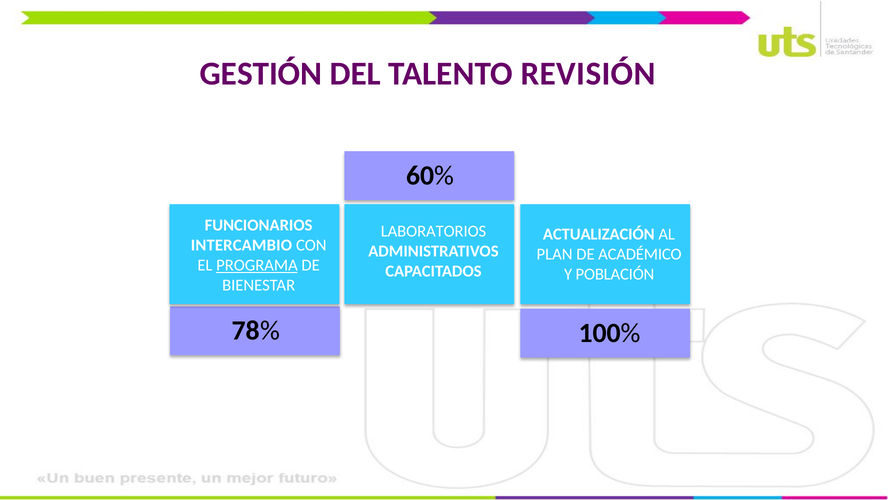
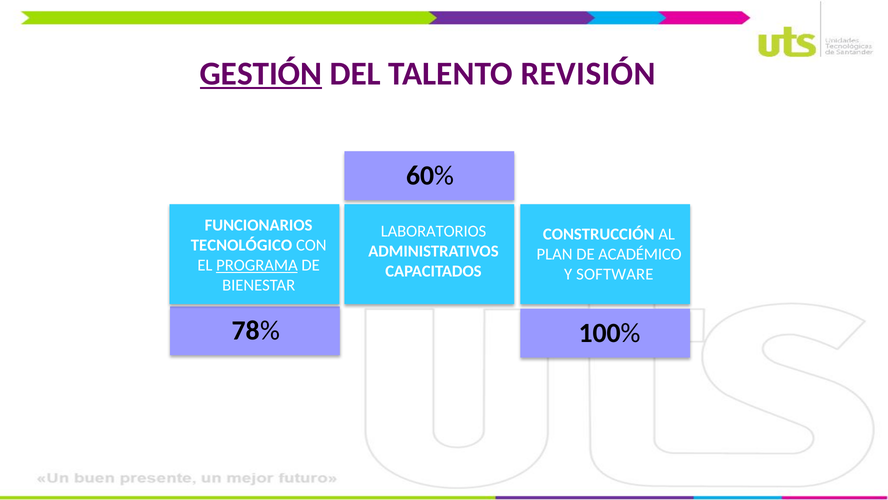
GESTIÓN underline: none -> present
ACTUALIZACIÓN: ACTUALIZACIÓN -> CONSTRUCCIÓN
INTERCAMBIO: INTERCAMBIO -> TECNOLÓGICO
POBLACIÓN: POBLACIÓN -> SOFTWARE
